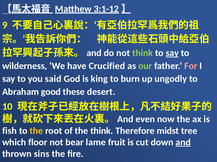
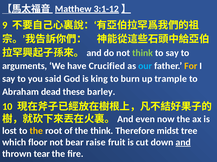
say at (172, 53) underline: present -> none
wilderness: wilderness -> arguments
our colour: light green -> light blue
For colour: pink -> yellow
ungodly: ungodly -> trample
good: good -> dead
desert: desert -> barley
fish: fish -> lost
lame: lame -> raise
sins: sins -> tear
